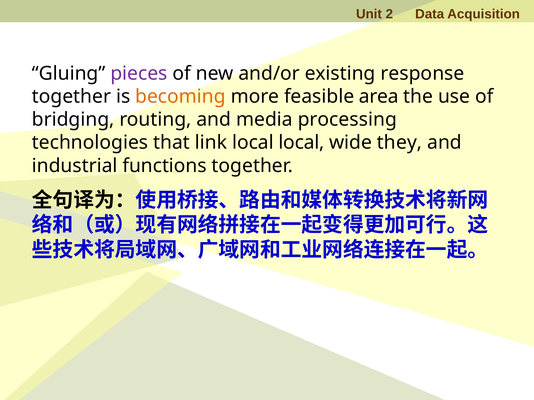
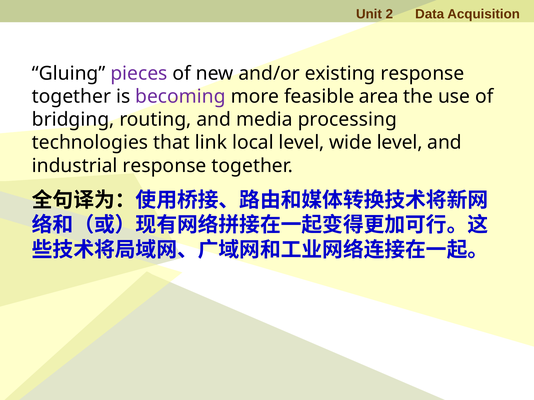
becoming colour: orange -> purple
local local: local -> level
wide they: they -> level
industrial functions: functions -> response
